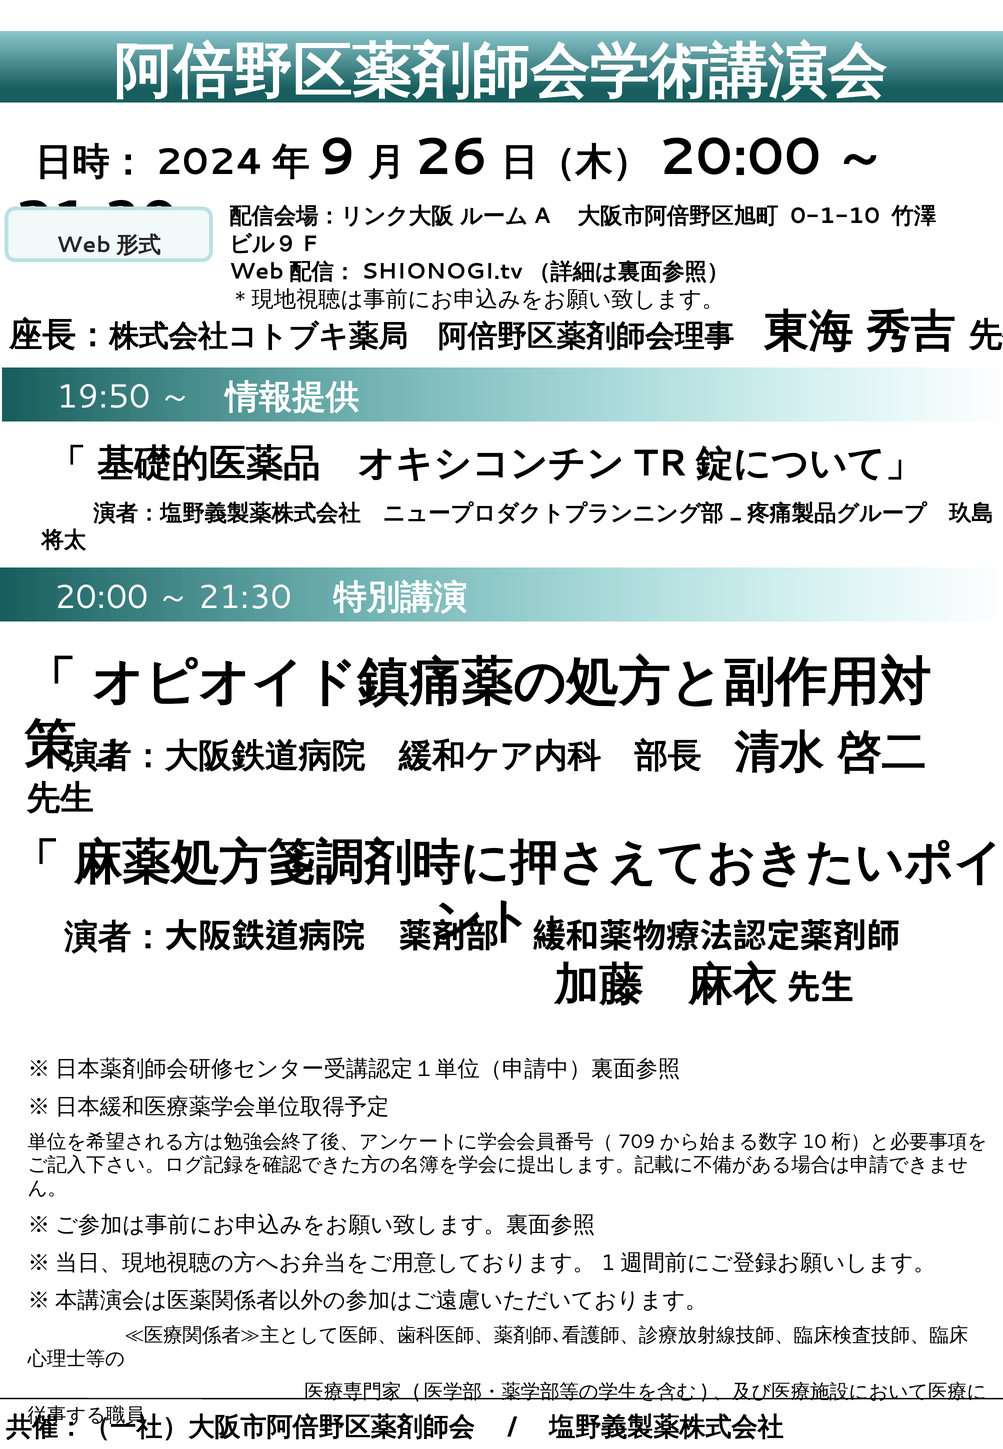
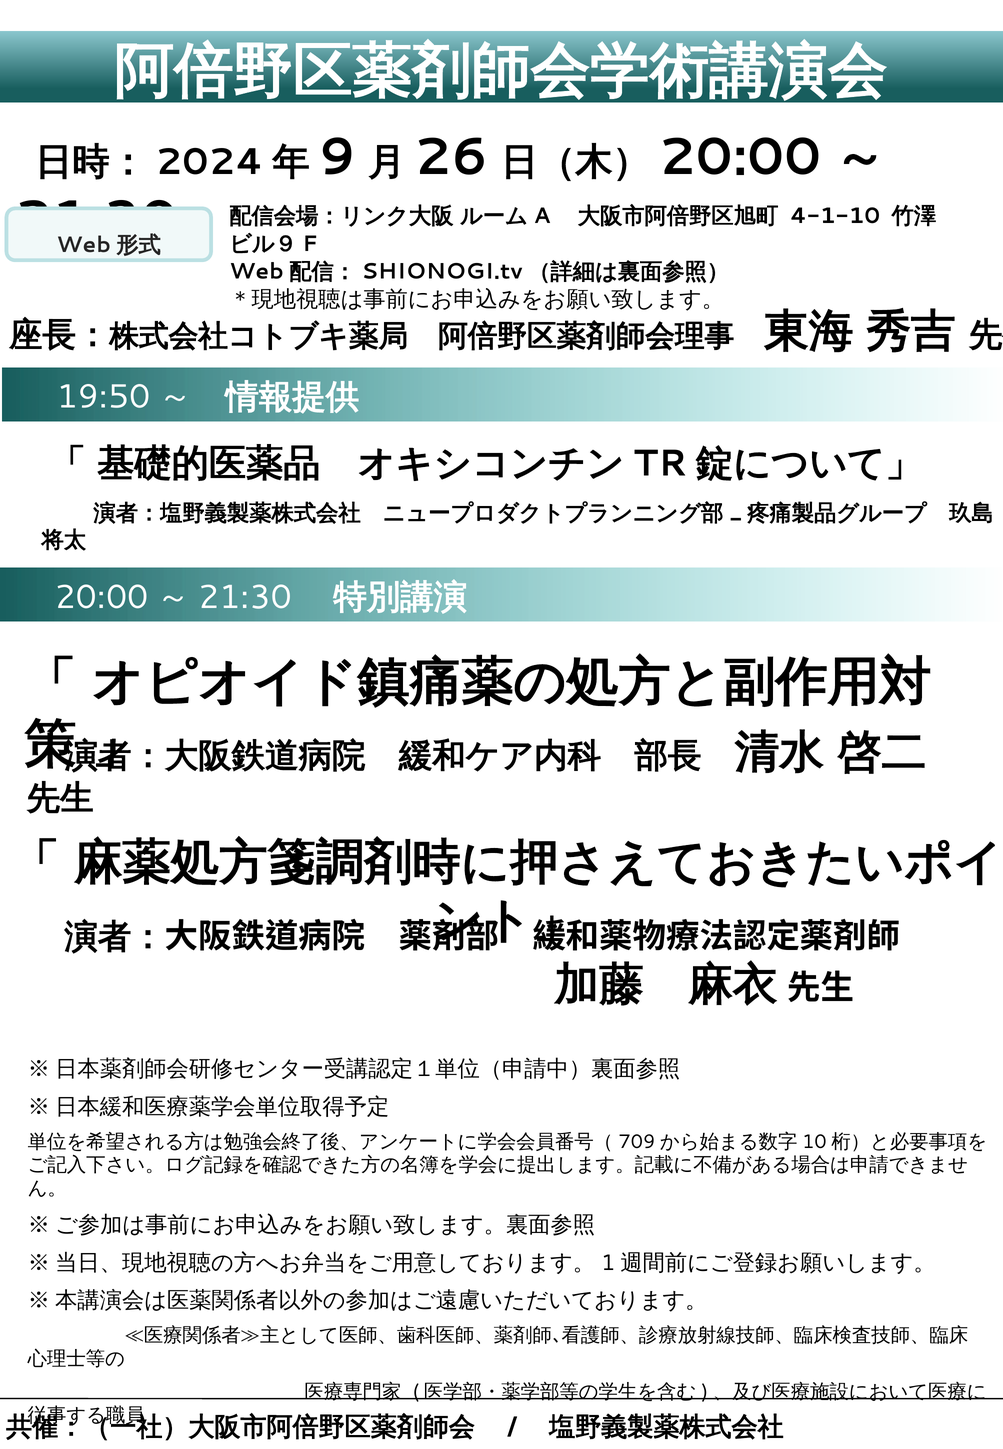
0-1-10: 0-1-10 -> 4-1-10
